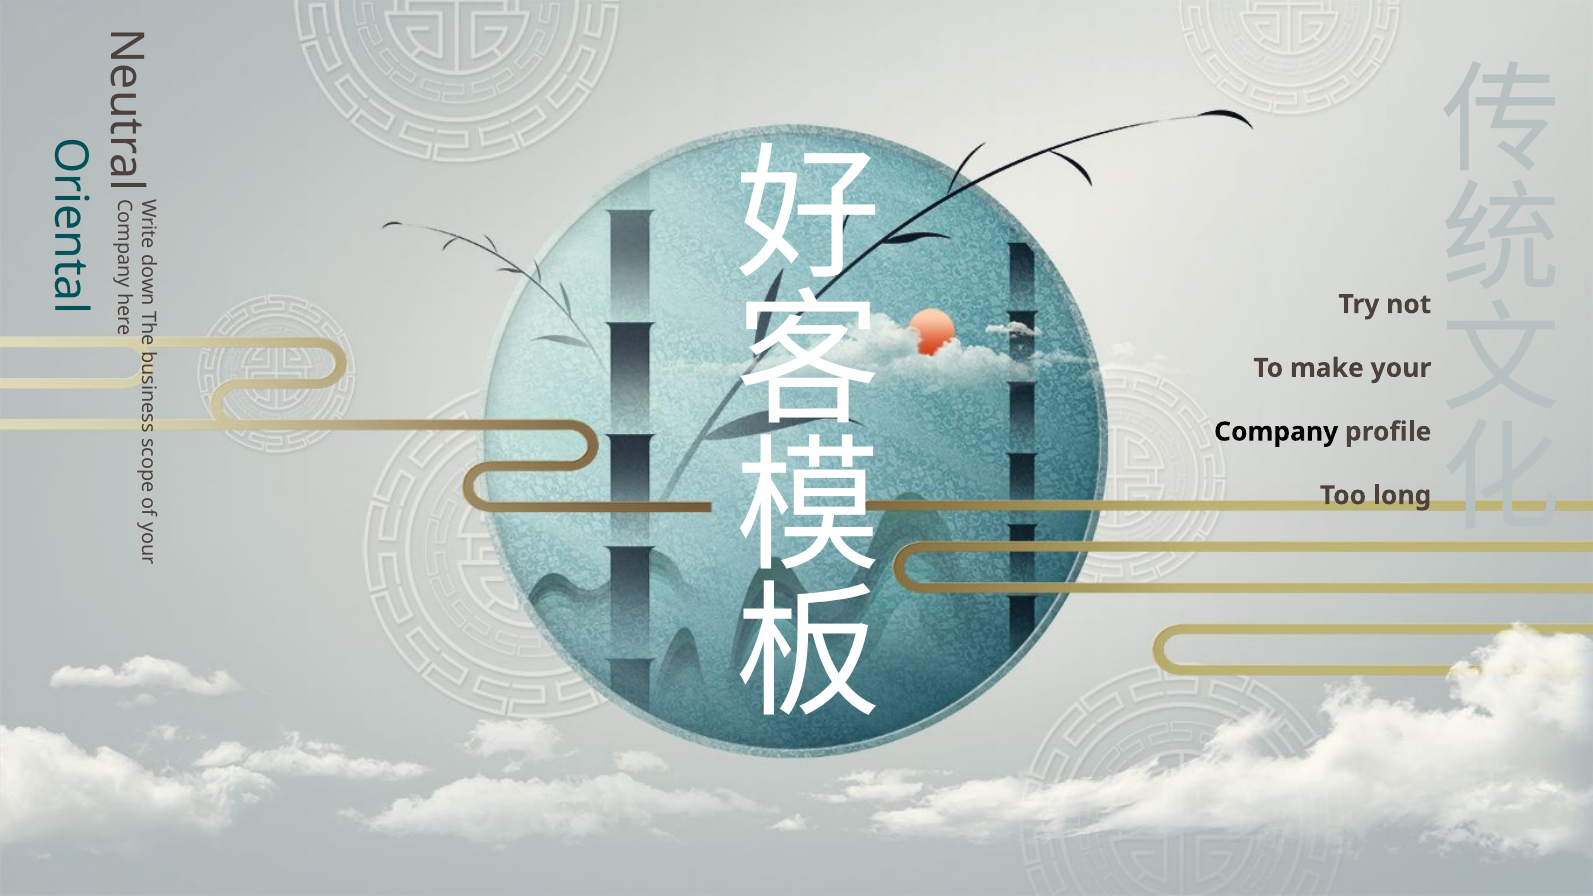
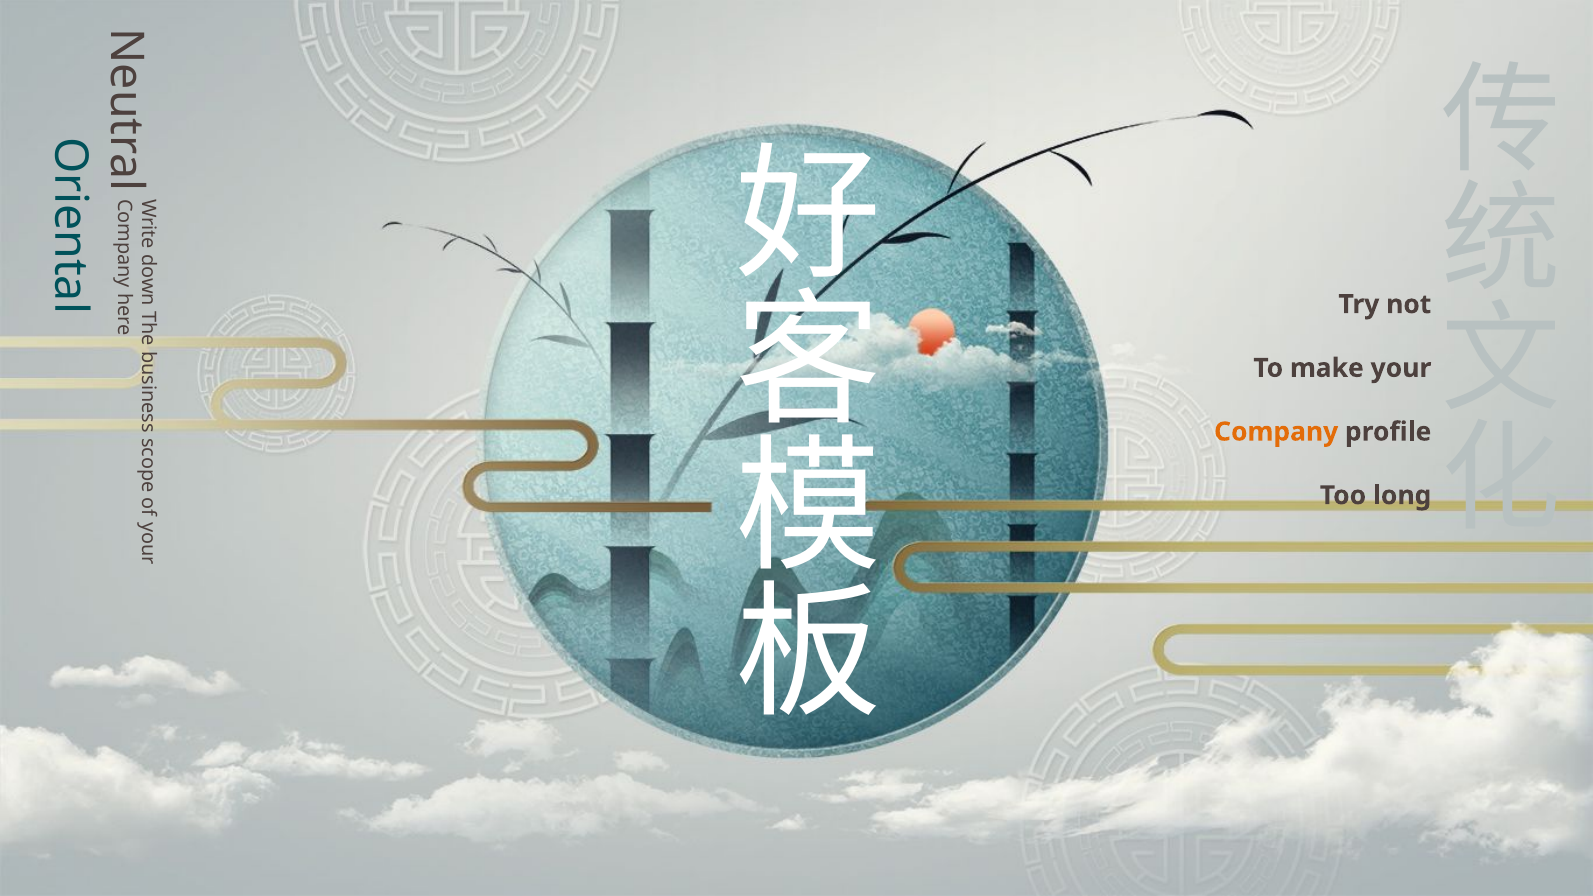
Company colour: black -> orange
